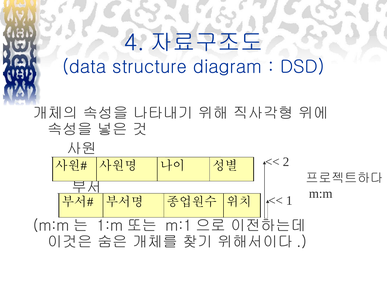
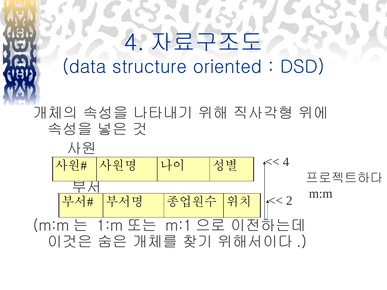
diagram: diagram -> oriented
2: 2 -> 4
1: 1 -> 2
